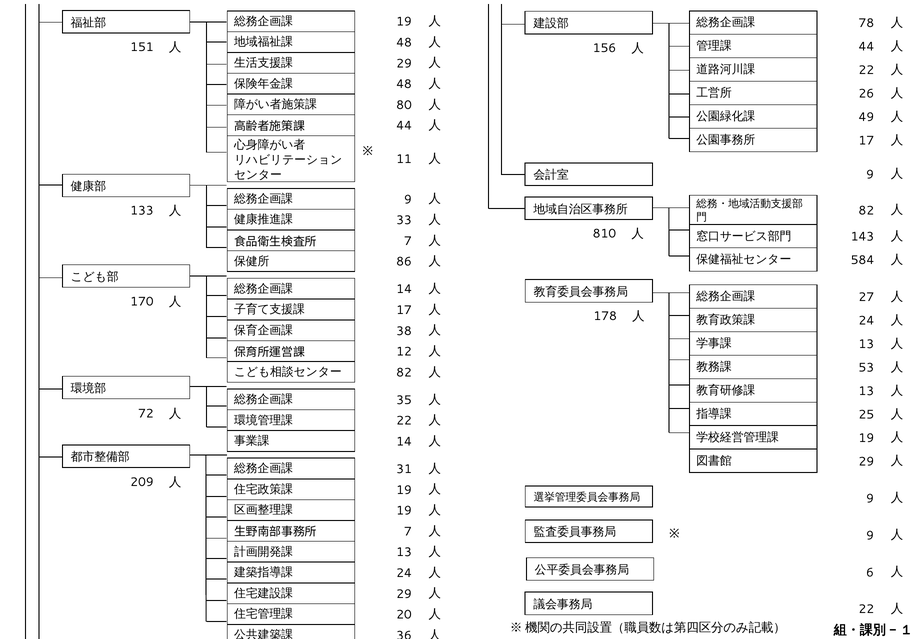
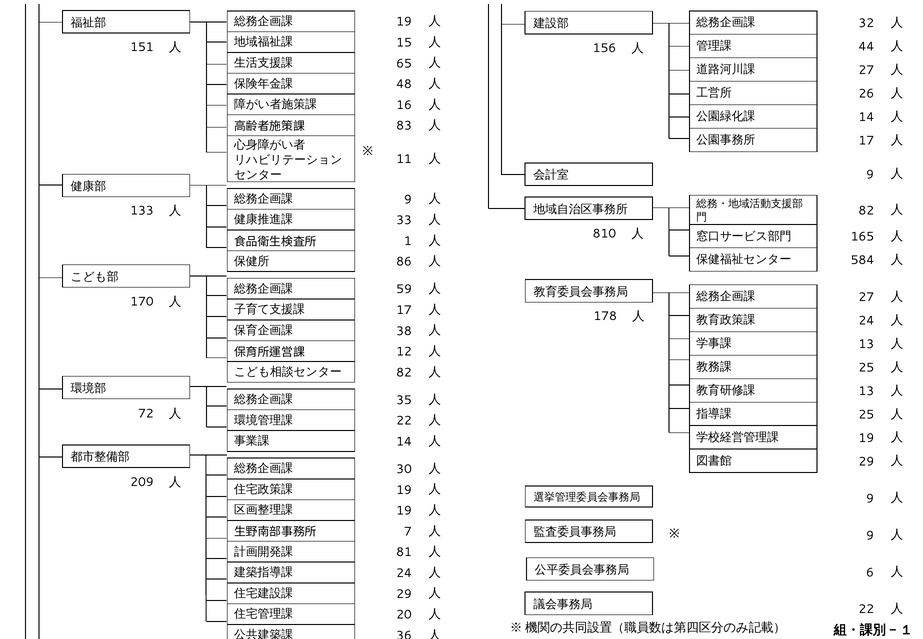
78: 78 -> 32
48 at (404, 43): 48 -> 15
29 at (404, 63): 29 -> 65
22 at (866, 70): 22 -> 27
80: 80 -> 16
49 at (866, 117): 49 -> 14
44 at (404, 126): 44 -> 83
143: 143 -> 165
7 at (408, 241): 7 -> 1
14 at (404, 289): 14 -> 59
53 at (866, 368): 53 -> 25
31: 31 -> 30
13 at (404, 552): 13 -> 81
